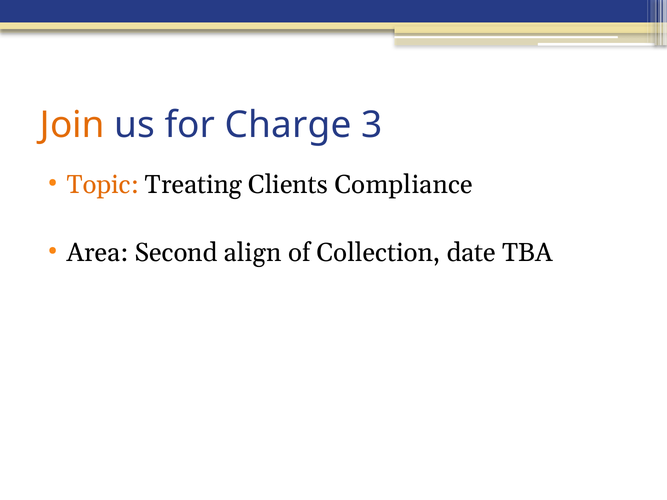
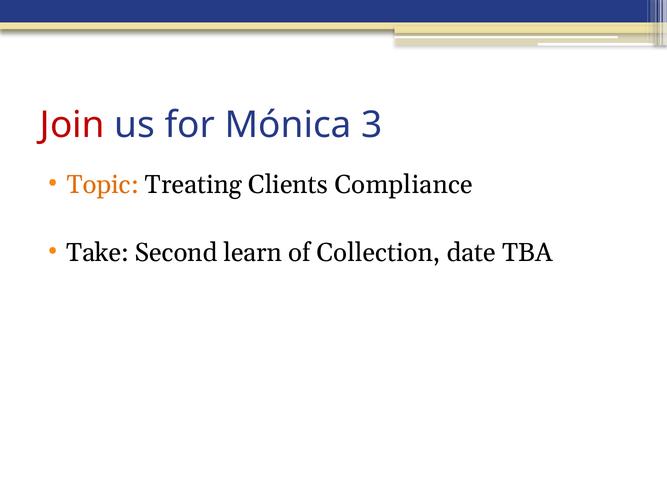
Join colour: orange -> red
Charge: Charge -> Mónica
Area: Area -> Take
align: align -> learn
